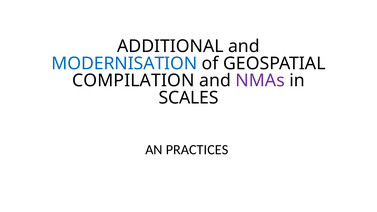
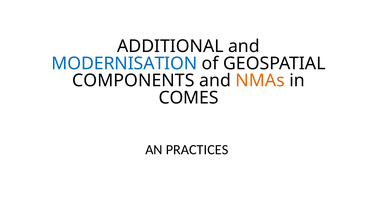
COMPILATION: COMPILATION -> COMPONENTS
NMAs colour: purple -> orange
SCALES: SCALES -> COMES
